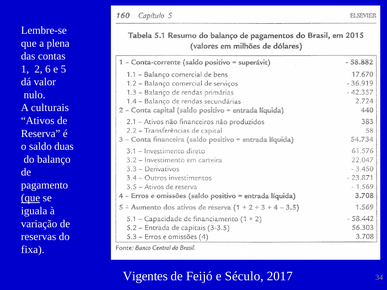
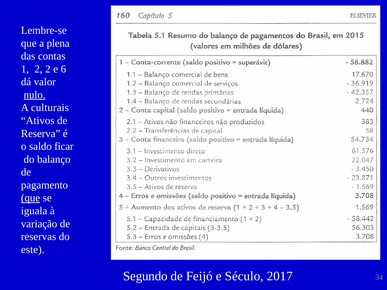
2 6: 6 -> 2
5: 5 -> 6
nulo underline: none -> present
duas: duas -> ficar
fixa: fixa -> este
Vigentes: Vigentes -> Segundo
